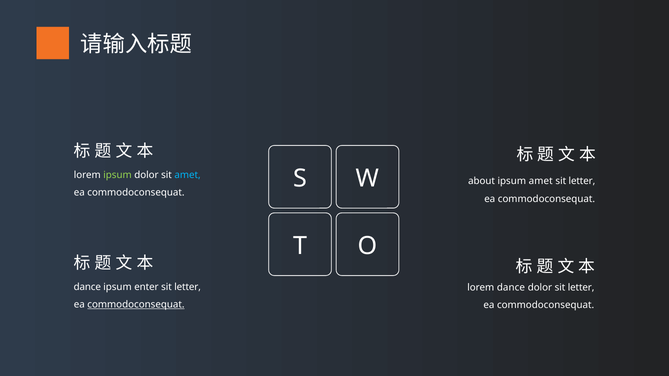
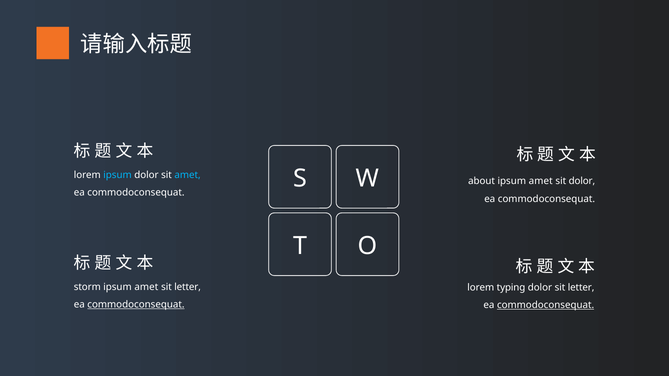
ipsum at (117, 175) colour: light green -> light blue
letter at (582, 181): letter -> dolor
dance at (87, 287): dance -> storm
enter at (146, 287): enter -> amet
lorem dance: dance -> typing
commodoconsequat at (546, 305) underline: none -> present
